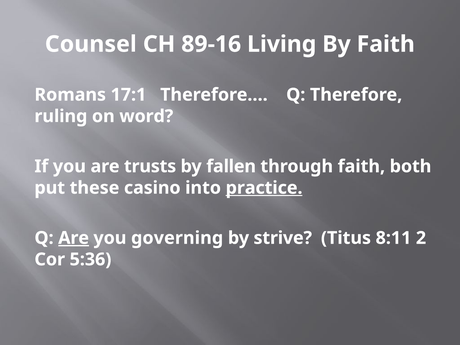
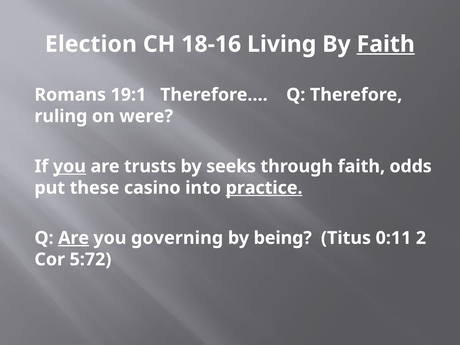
Counsel: Counsel -> Election
89-16: 89-16 -> 18-16
Faith at (386, 44) underline: none -> present
17:1: 17:1 -> 19:1
word: word -> were
you at (69, 166) underline: none -> present
fallen: fallen -> seeks
both: both -> odds
strive: strive -> being
8:11: 8:11 -> 0:11
5:36: 5:36 -> 5:72
